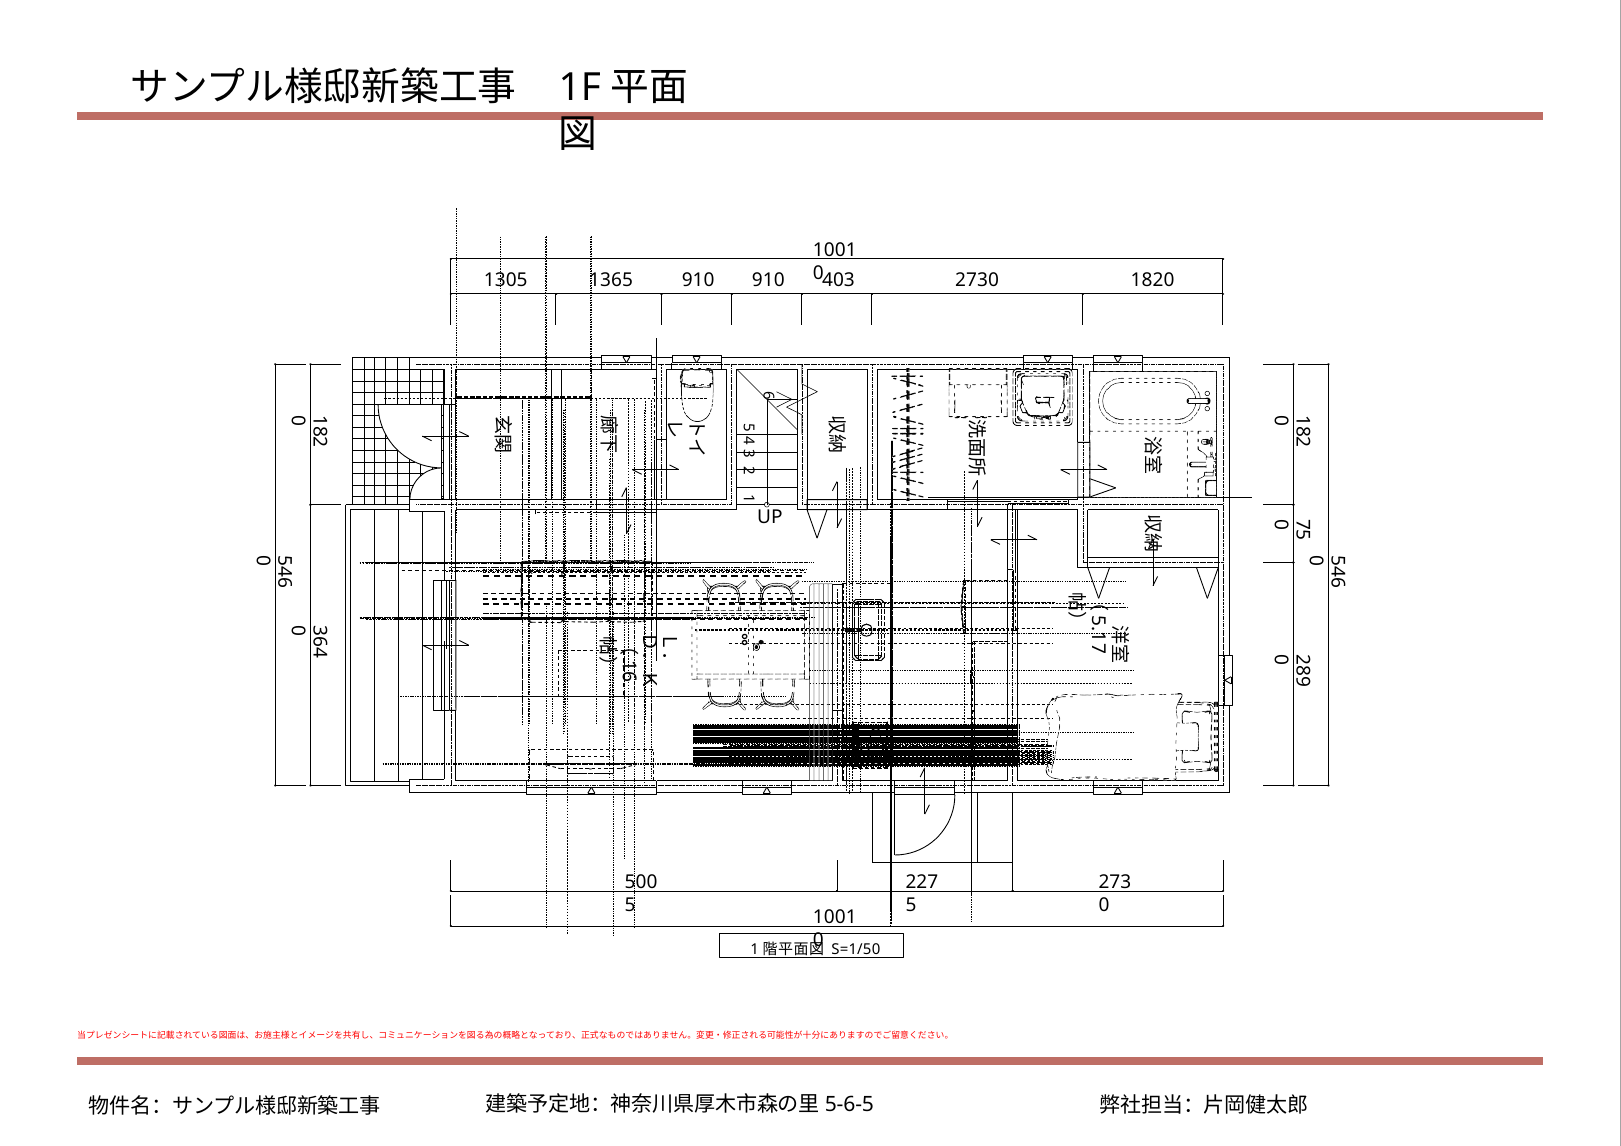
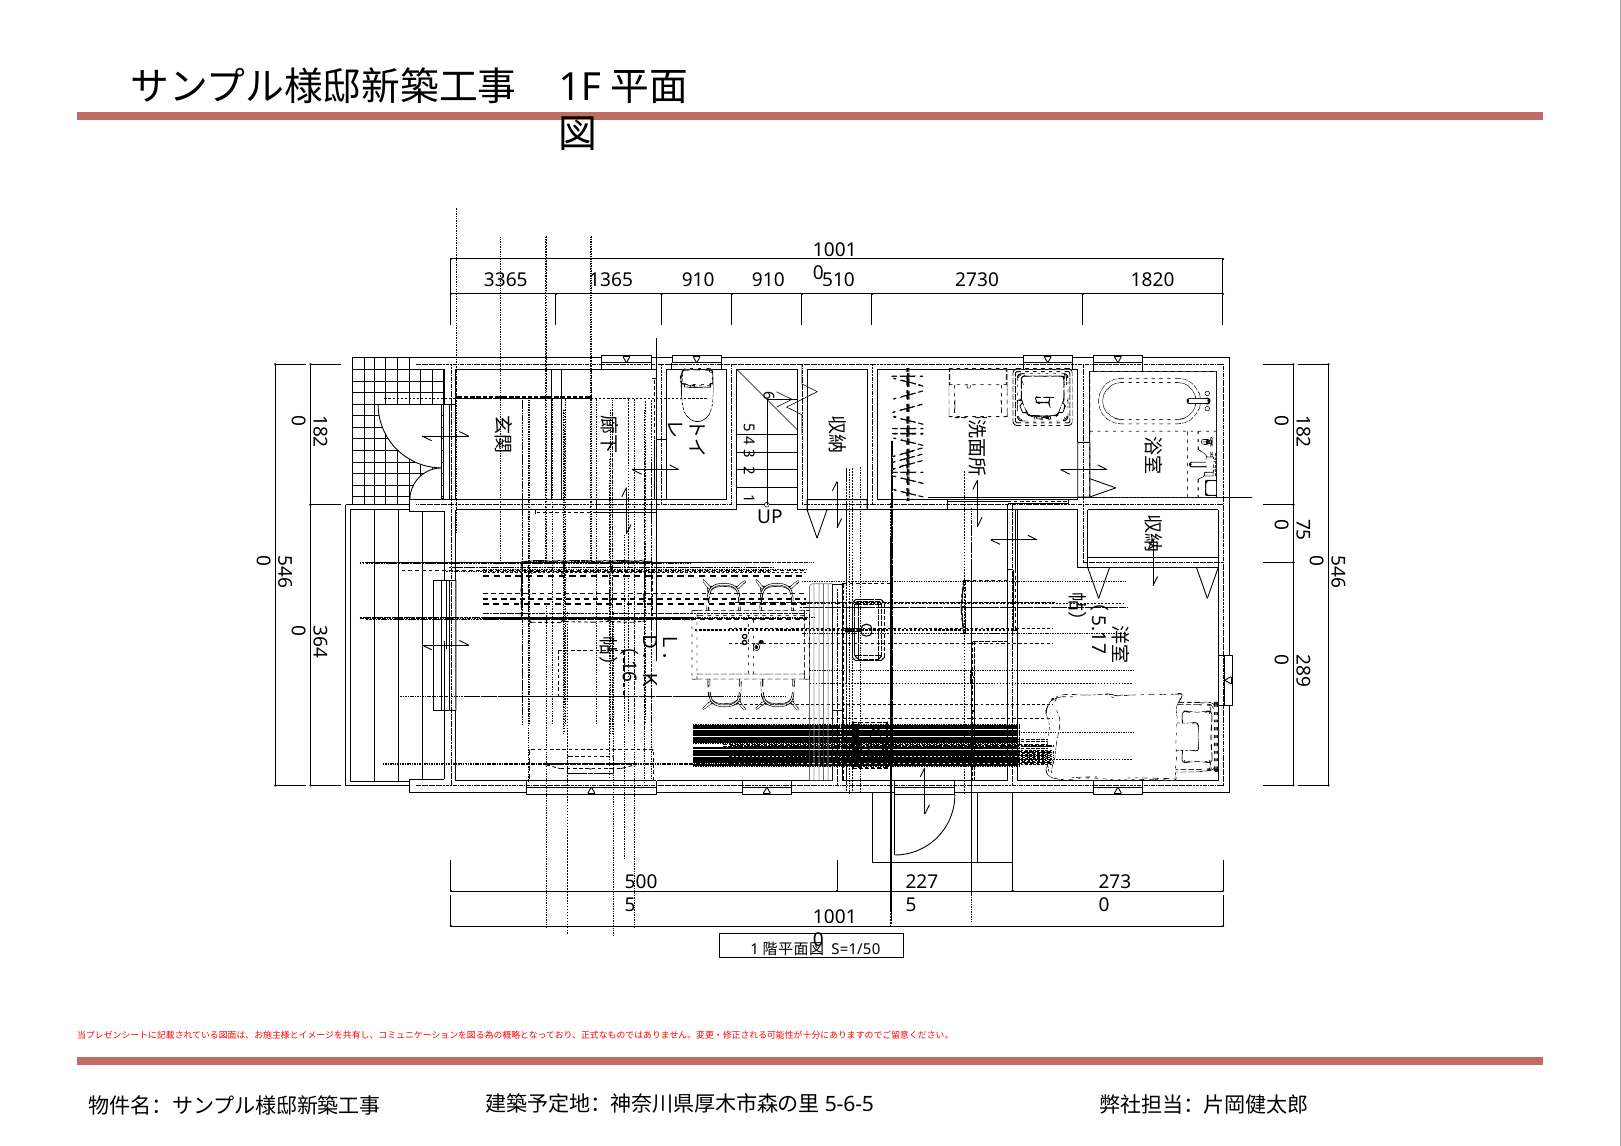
1305: 1305 -> 3365
403: 403 -> 510
